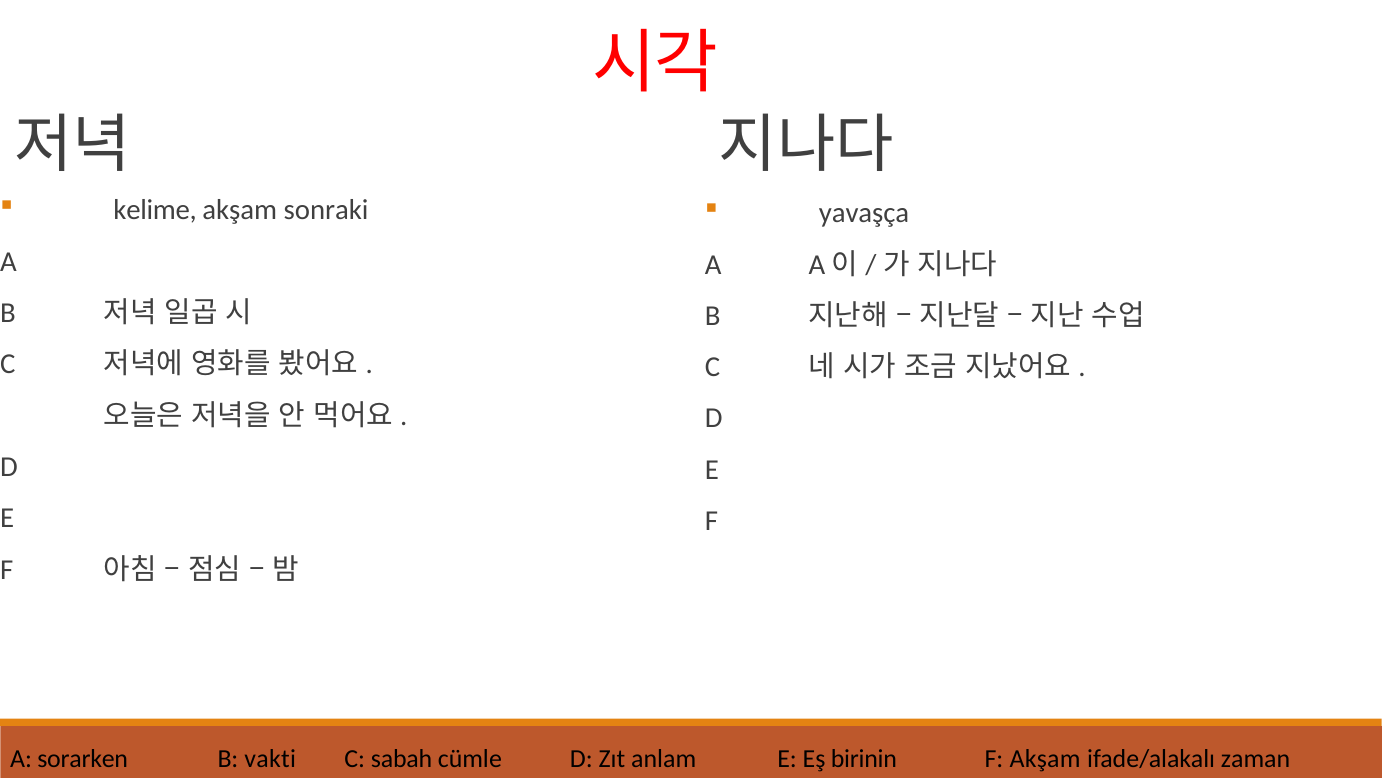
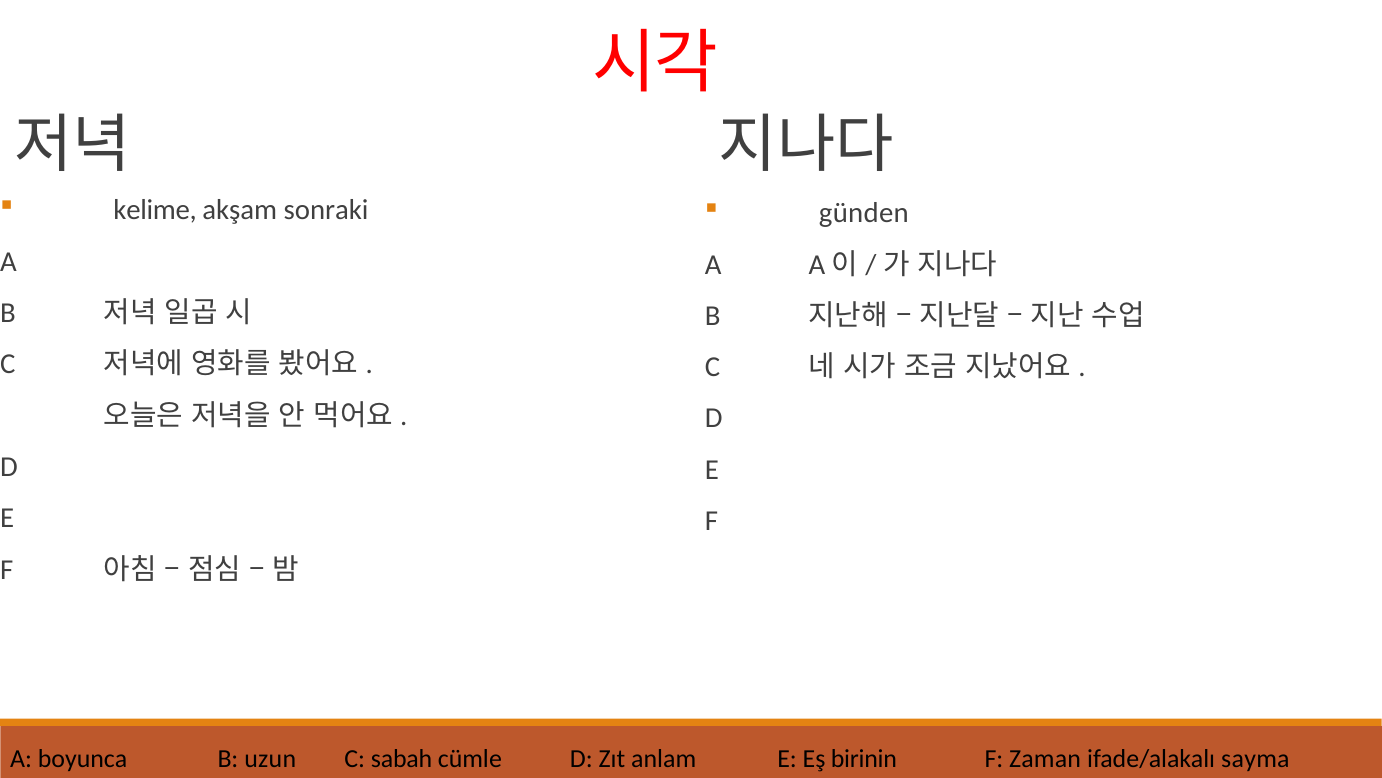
yavaşça: yavaşça -> günden
sorarken: sorarken -> boyunca
vakti: vakti -> uzun
F Akşam: Akşam -> Zaman
zaman: zaman -> sayma
